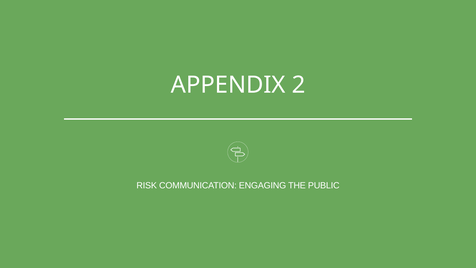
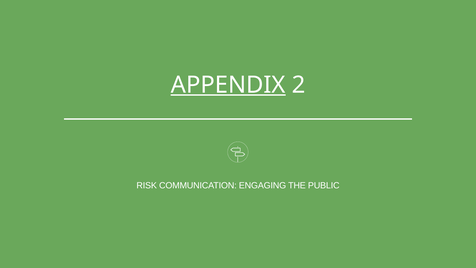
APPENDIX underline: none -> present
